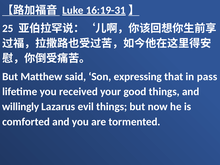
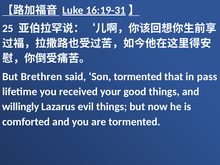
Matthew: Matthew -> Brethren
Son expressing: expressing -> tormented
